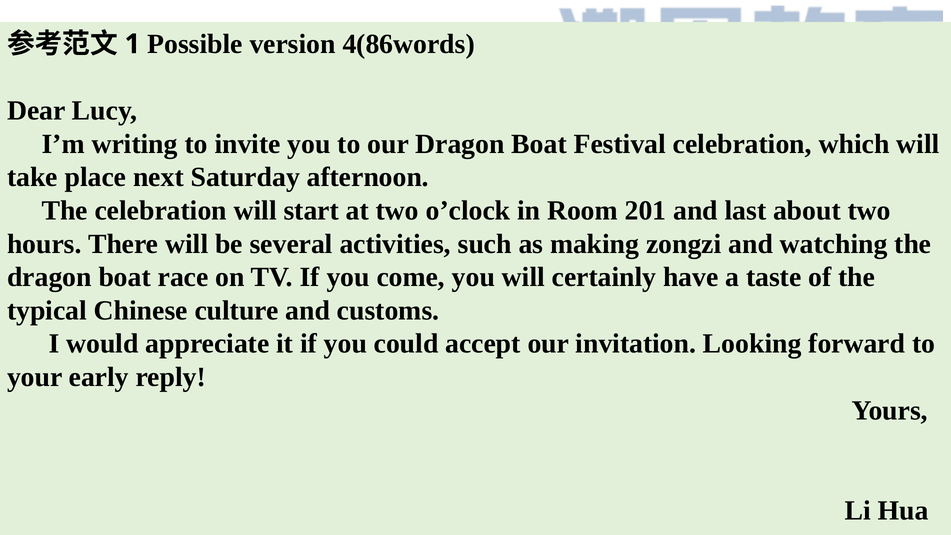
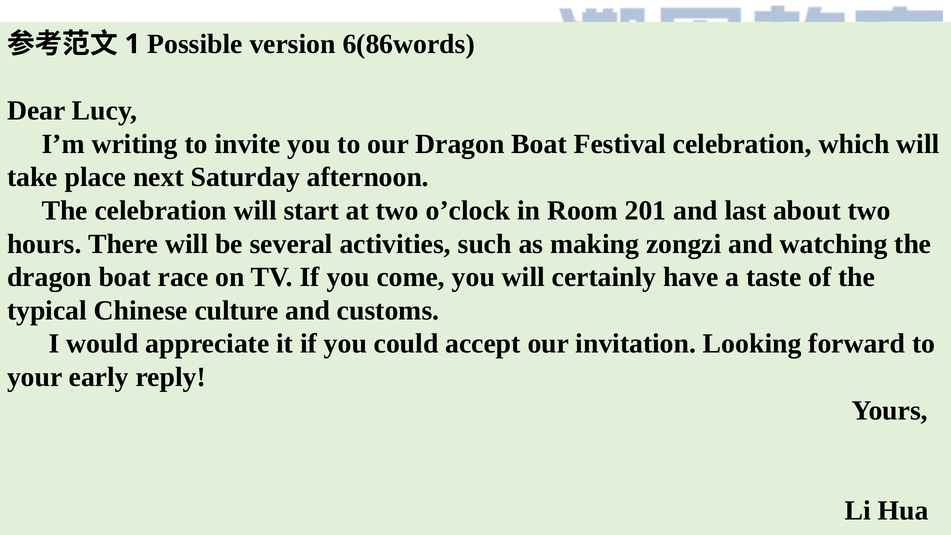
4(86words: 4(86words -> 6(86words
